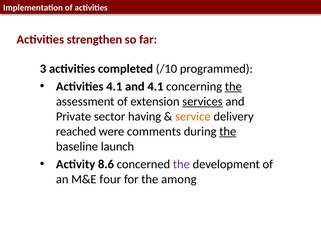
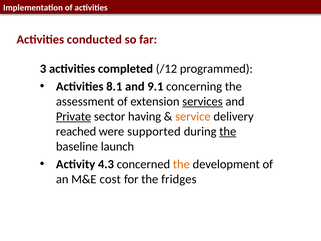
strengthen: strengthen -> conducted
/10: /10 -> /12
Activities 4.1: 4.1 -> 8.1
and 4.1: 4.1 -> 9.1
the at (233, 86) underline: present -> none
Private underline: none -> present
comments: comments -> supported
8.6: 8.6 -> 4.3
the at (181, 164) colour: purple -> orange
four: four -> cost
among: among -> fridges
